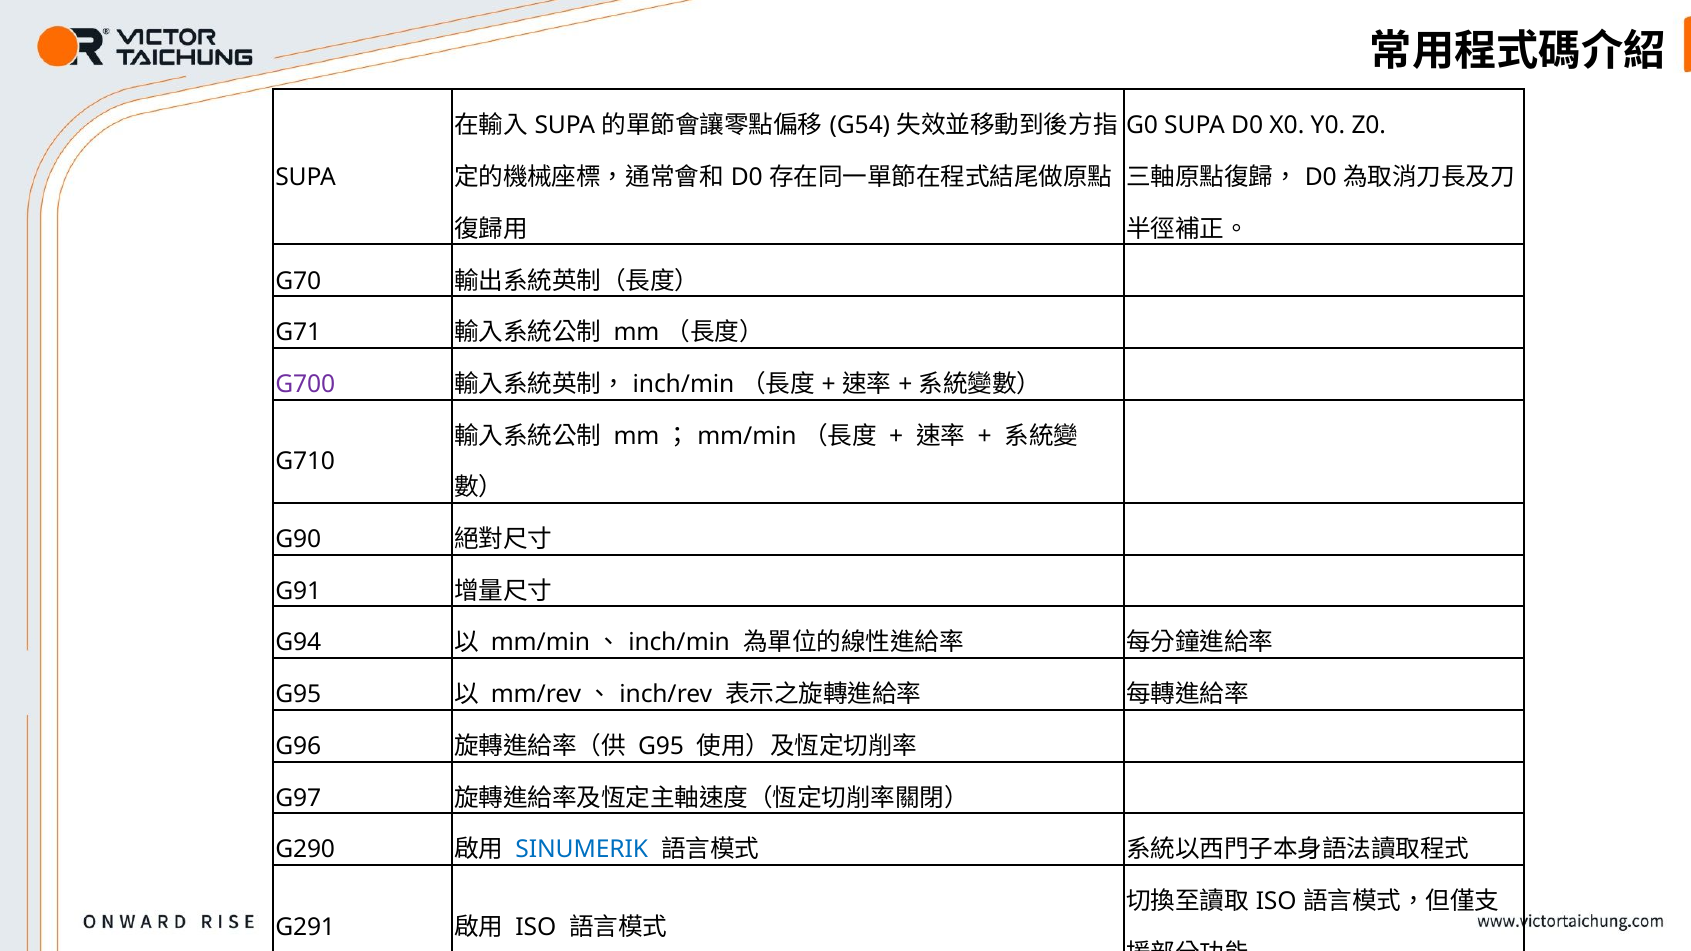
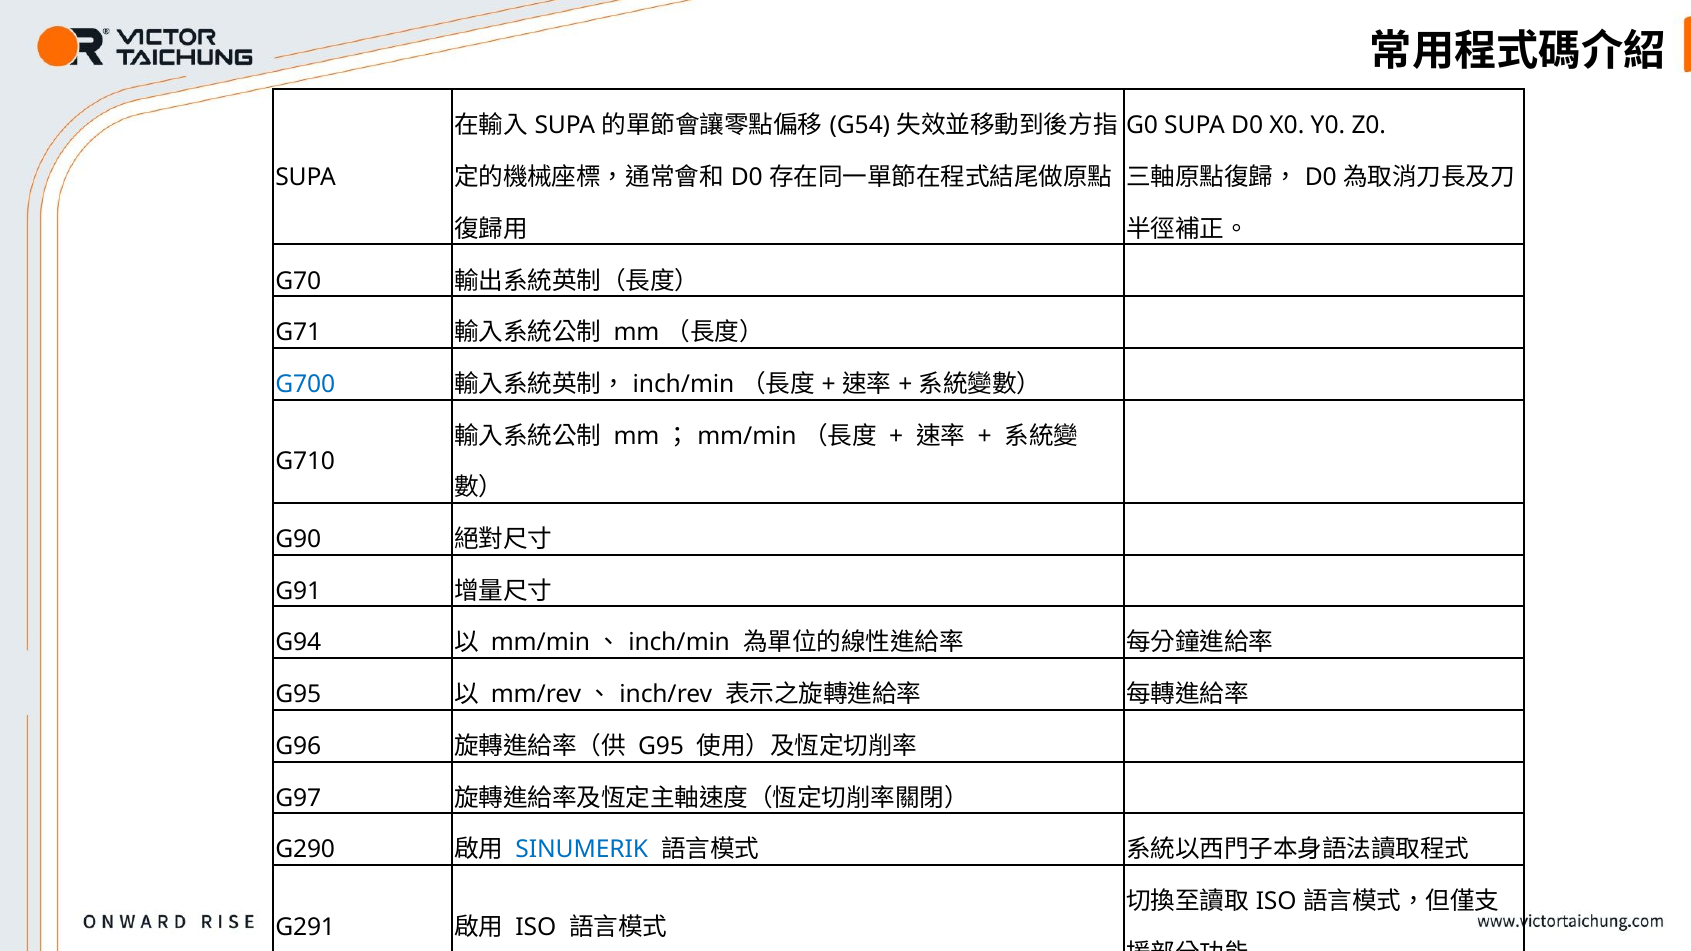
G700 colour: purple -> blue
